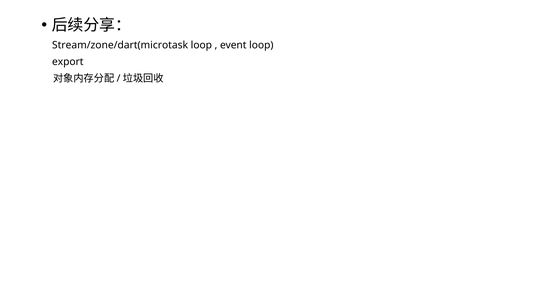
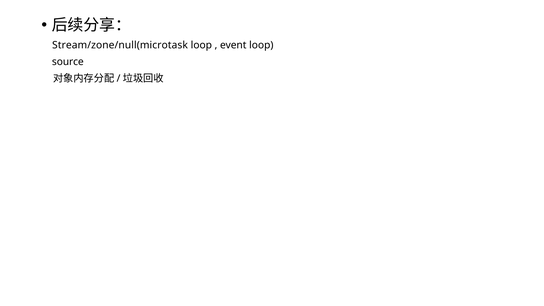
Stream/zone/dart(microtask: Stream/zone/dart(microtask -> Stream/zone/null(microtask
export: export -> source
